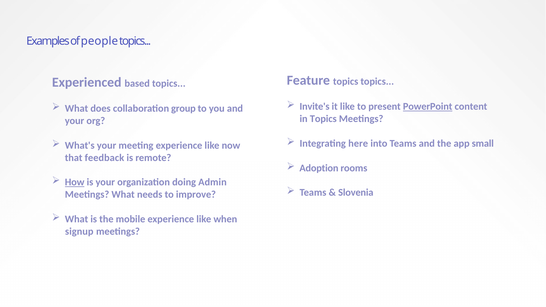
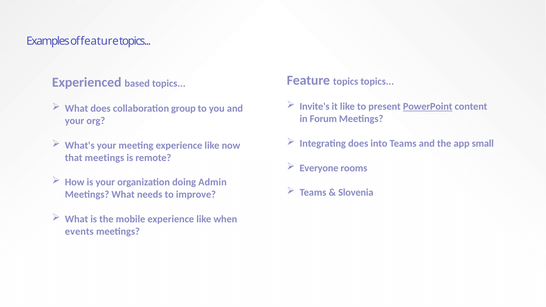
of people: people -> feature
in Topics: Topics -> Forum
Integrating here: here -> does
that feedback: feedback -> meetings
Adoption: Adoption -> Everyone
How underline: present -> none
signup: signup -> events
